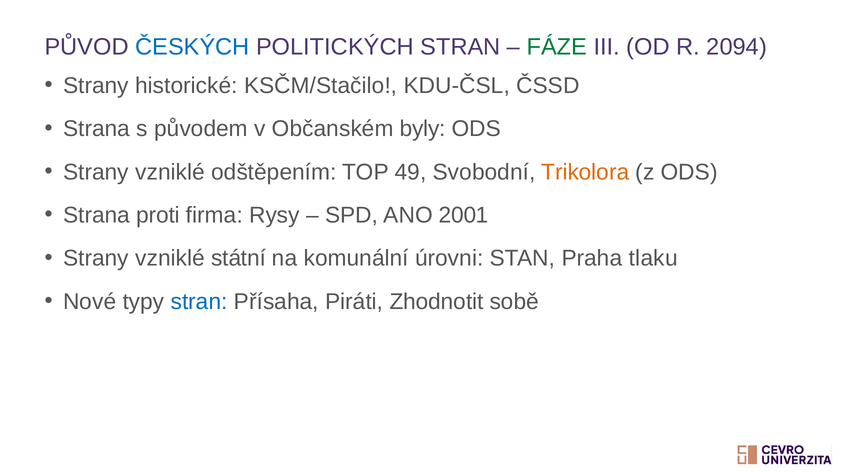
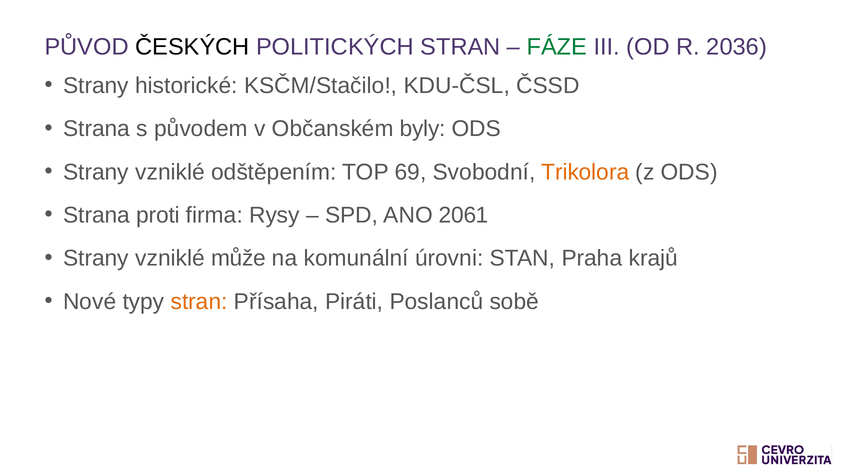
ČESKÝCH colour: blue -> black
2094: 2094 -> 2036
49: 49 -> 69
2001: 2001 -> 2061
státní: státní -> může
tlaku: tlaku -> krajů
stran at (199, 302) colour: blue -> orange
Zhodnotit: Zhodnotit -> Poslanců
